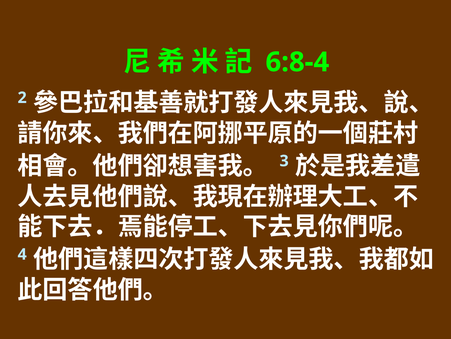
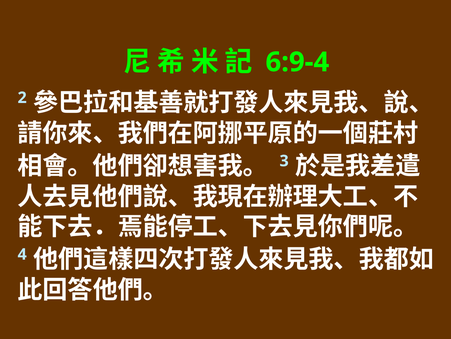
6:8-4: 6:8-4 -> 6:9-4
